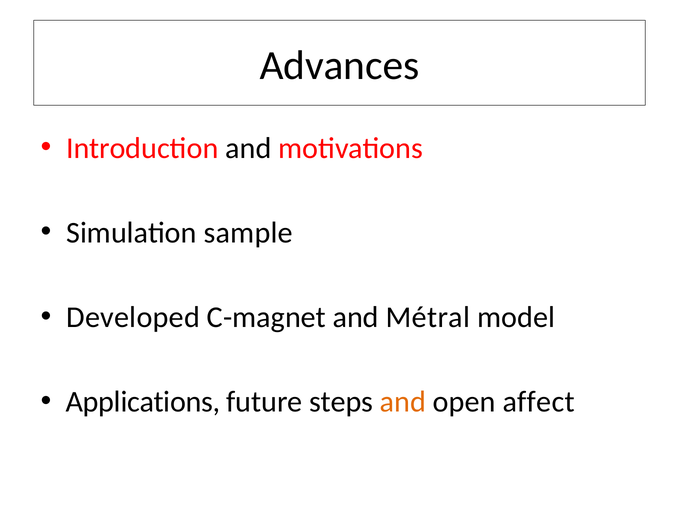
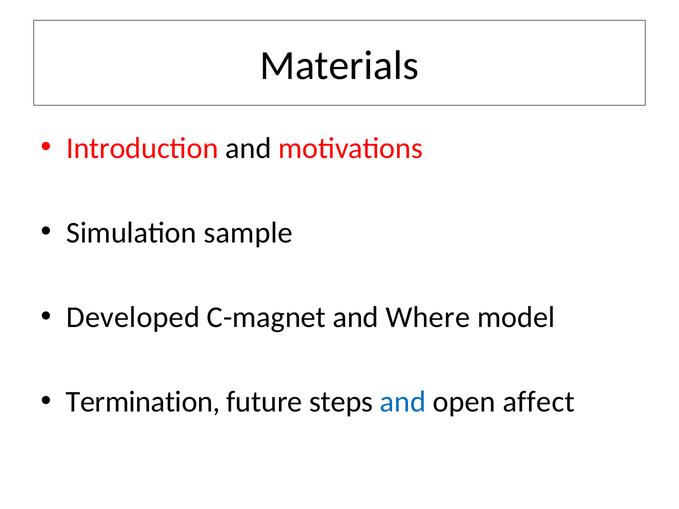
Advances: Advances -> Materials
Métral: Métral -> Where
Applications: Applications -> Termination
and at (403, 402) colour: orange -> blue
